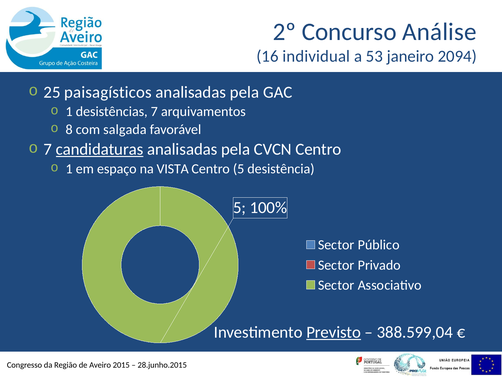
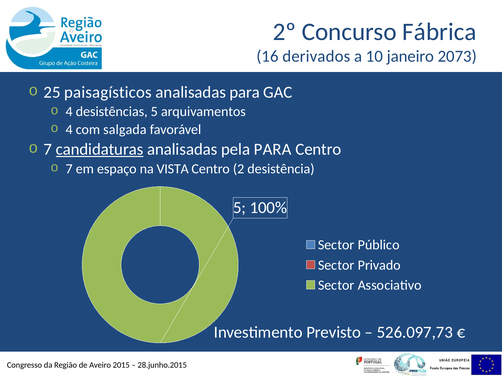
Análise: Análise -> Fábrica
individual: individual -> derivados
53: 53 -> 10
2094: 2094 -> 2073
pela at (244, 92): pela -> para
1 at (69, 111): 1 -> 4
desistências 7: 7 -> 5
8 at (69, 129): 8 -> 4
pela CVCN: CVCN -> PARA
1 at (69, 169): 1 -> 7
Centro 5: 5 -> 2
Previsto underline: present -> none
388.599,04: 388.599,04 -> 526.097,73
